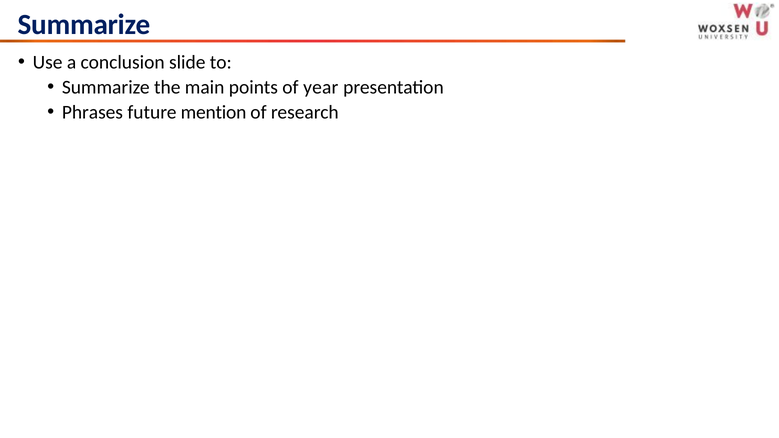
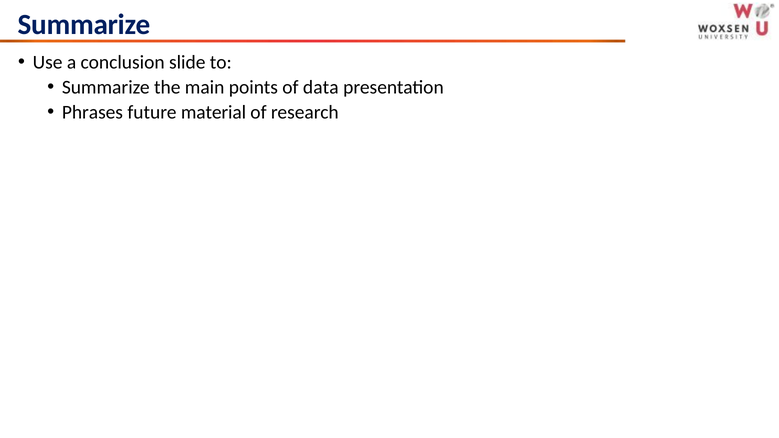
year: year -> data
mention: mention -> material
